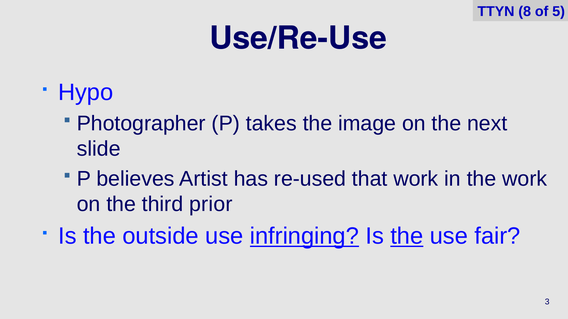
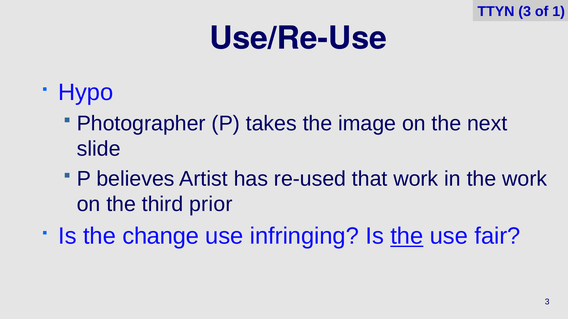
TTYN 8: 8 -> 3
5: 5 -> 1
outside: outside -> change
infringing underline: present -> none
